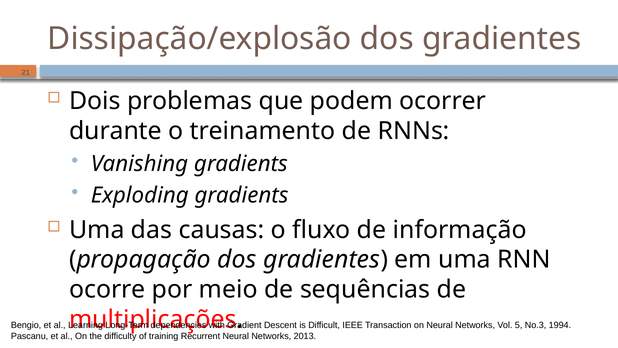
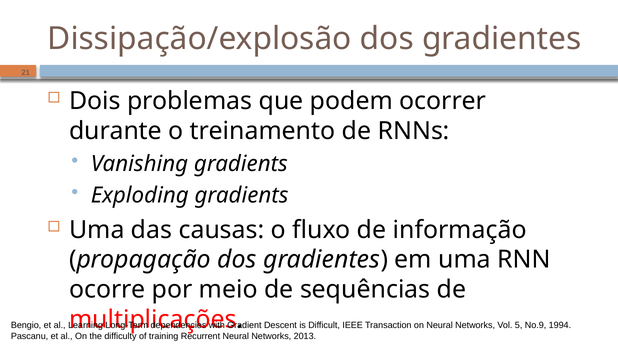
No.3: No.3 -> No.9
